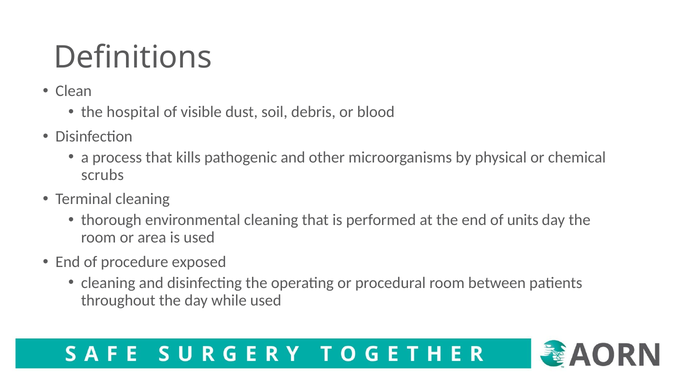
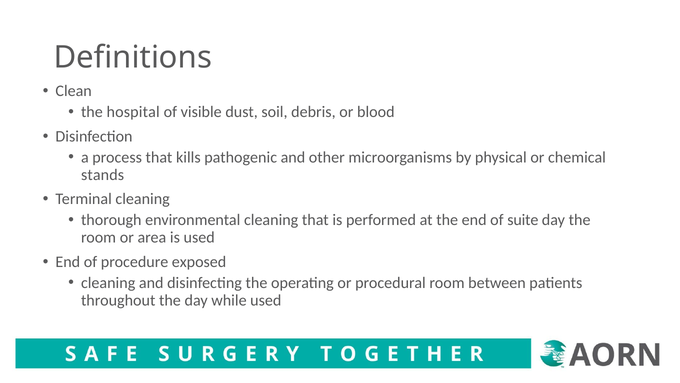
scrubs: scrubs -> stands
units: units -> suite
